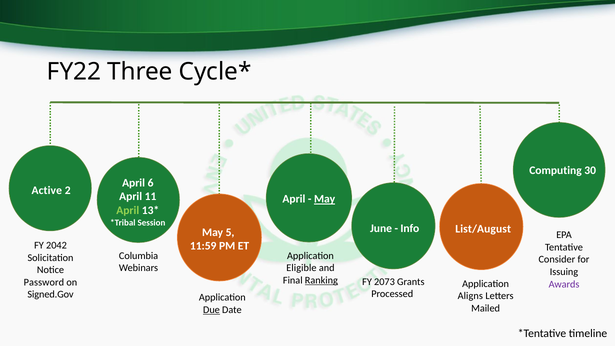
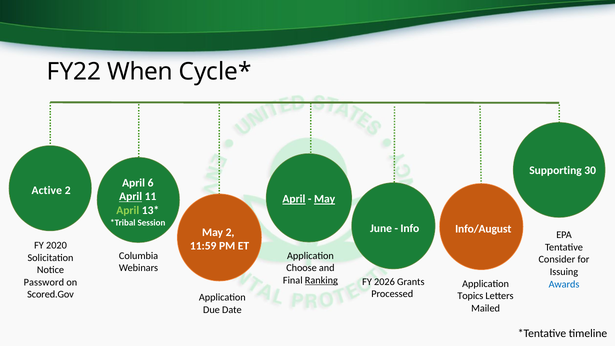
Three: Three -> When
Computing: Computing -> Supporting
April at (131, 197) underline: none -> present
April at (294, 199) underline: none -> present
List/August: List/August -> Info/August
May 5: 5 -> 2
2042: 2042 -> 2020
Eligible: Eligible -> Choose
2073: 2073 -> 2026
Awards colour: purple -> blue
Signed.Gov: Signed.Gov -> Scored.Gov
Aligns: Aligns -> Topics
Due underline: present -> none
